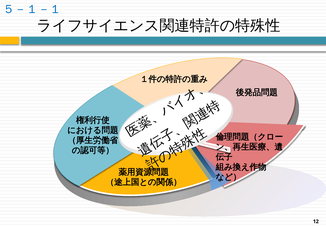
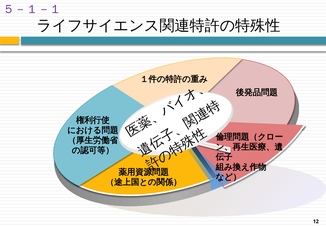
５－１－１ colour: blue -> purple
